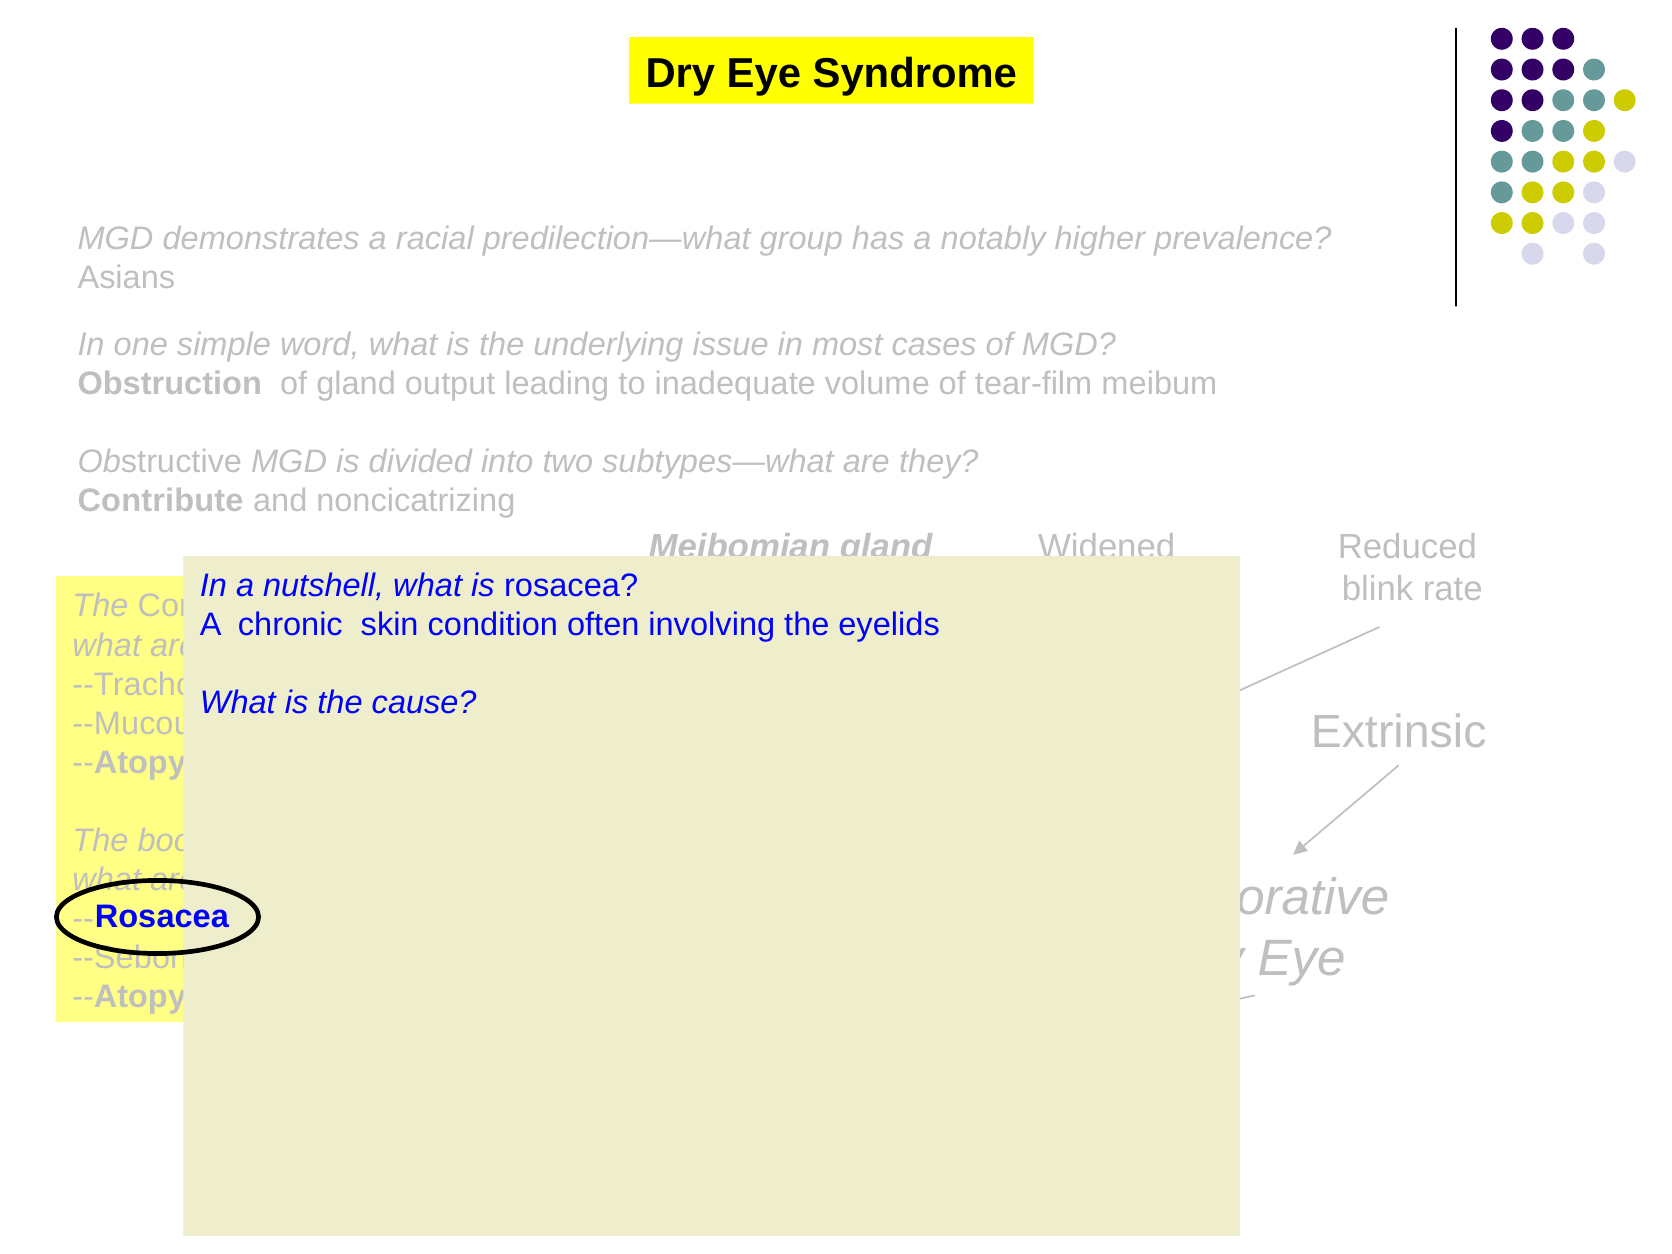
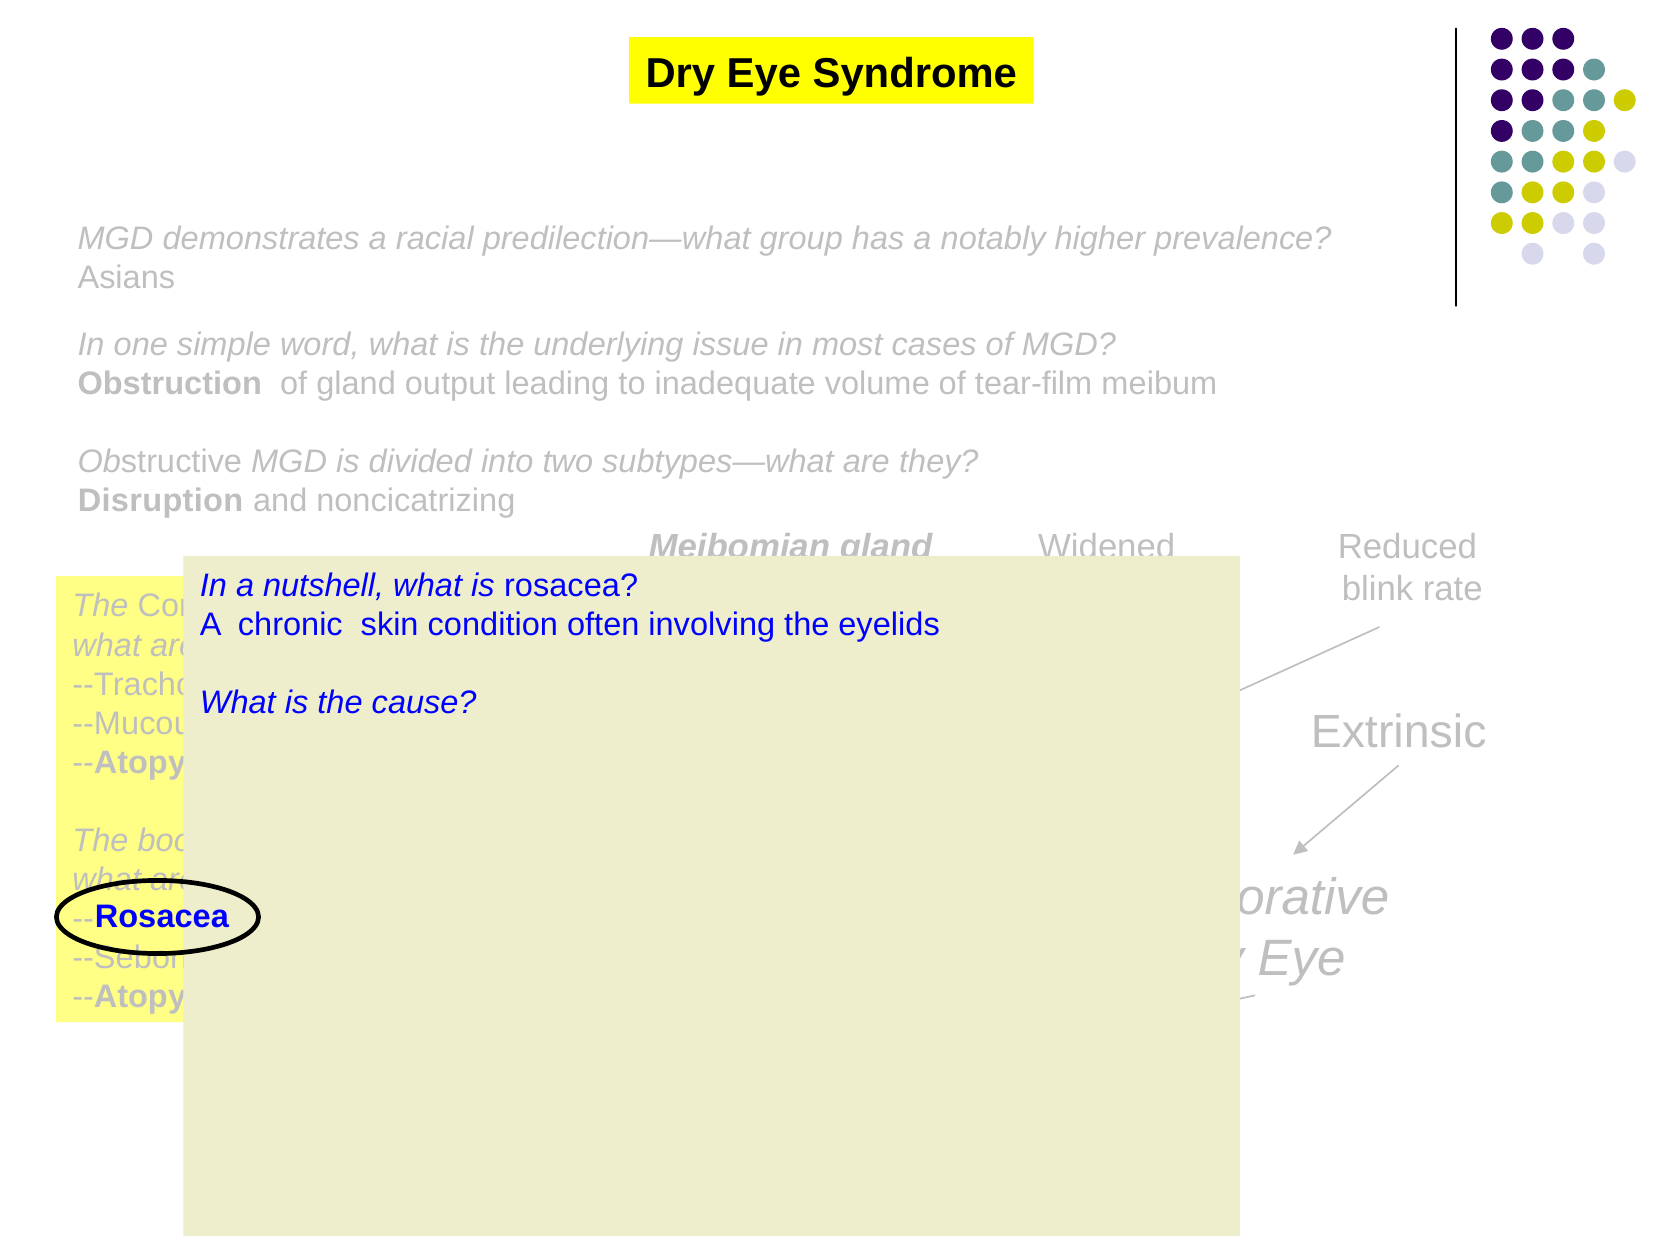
Contribute: Contribute -> Disruption
